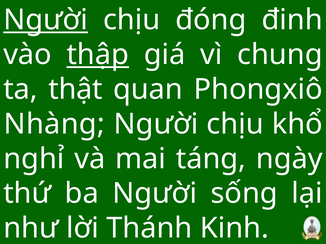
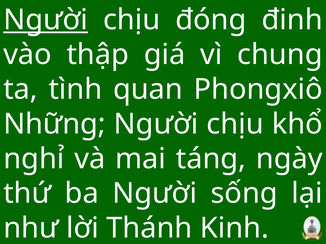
thập underline: present -> none
thật: thật -> tình
Nhàng: Nhàng -> Những
